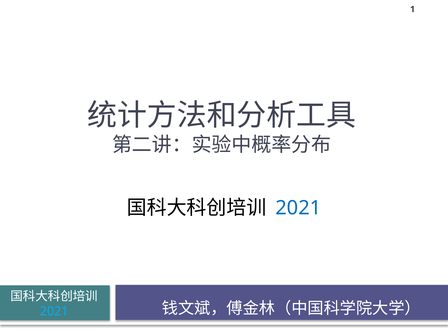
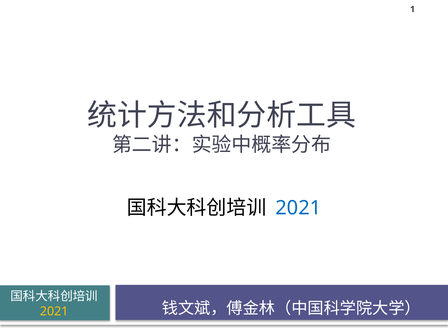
2021 at (54, 311) colour: light blue -> yellow
